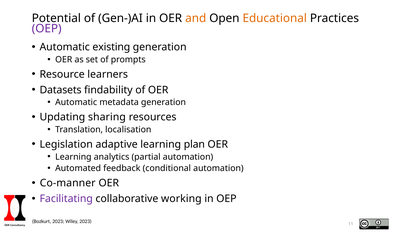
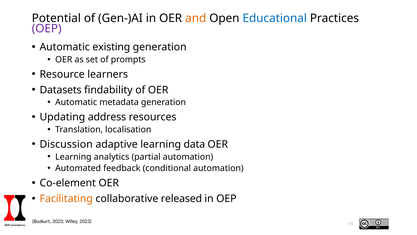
Educational colour: orange -> blue
sharing: sharing -> address
Legislation: Legislation -> Discussion
plan: plan -> data
Co-manner: Co-manner -> Co-element
Facilitating colour: purple -> orange
working: working -> released
